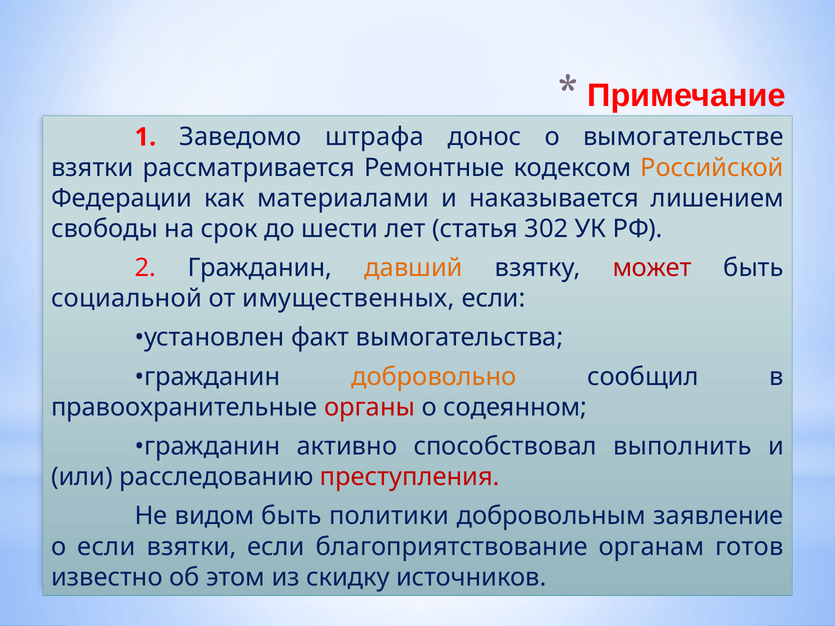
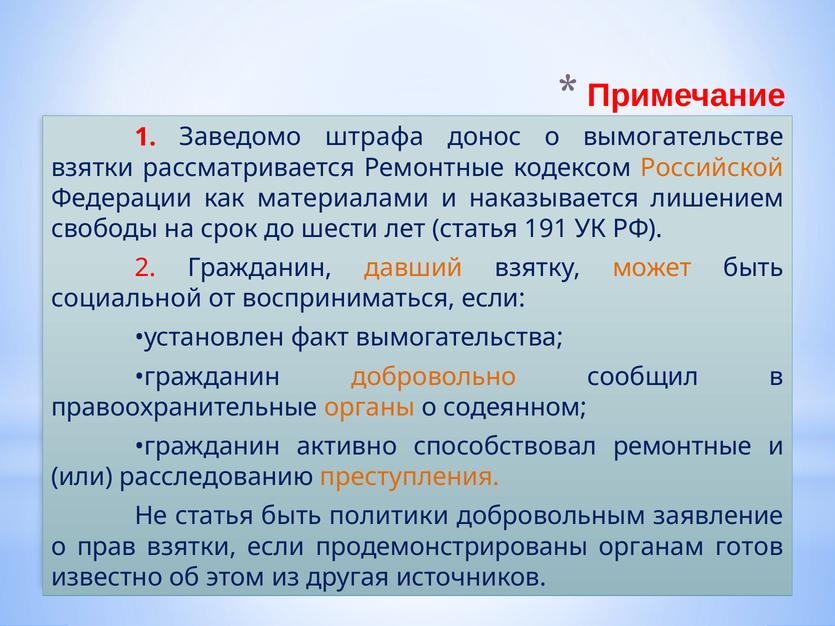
302: 302 -> 191
может colour: red -> orange
имущественных: имущественных -> восприниматься
органы colour: red -> orange
способствовал выполнить: выполнить -> ремонтные
преступления colour: red -> orange
Не видом: видом -> статья
о если: если -> прав
благоприятствование: благоприятствование -> продемонстрированы
скидку: скидку -> другая
